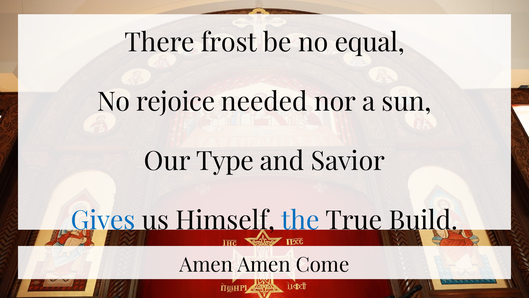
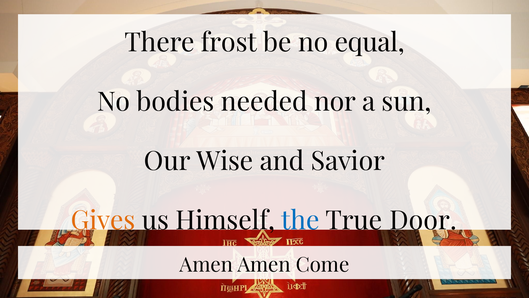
rejoice: rejoice -> bodies
Type: Type -> Wise
Gives colour: blue -> orange
Build: Build -> Door
